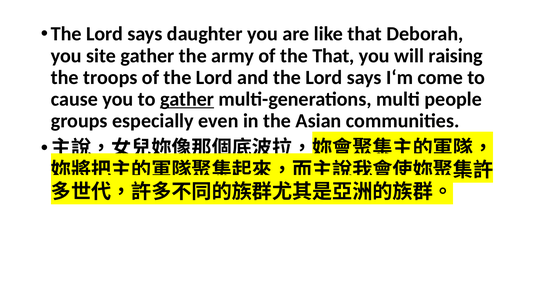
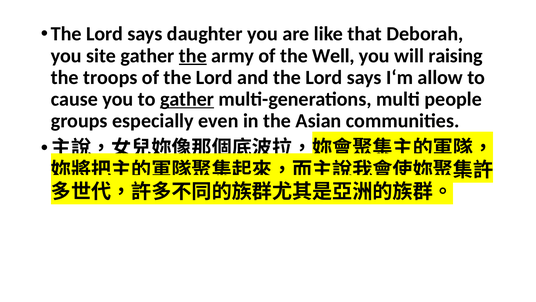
the at (193, 56) underline: none -> present
the That: That -> Well
come: come -> allow
